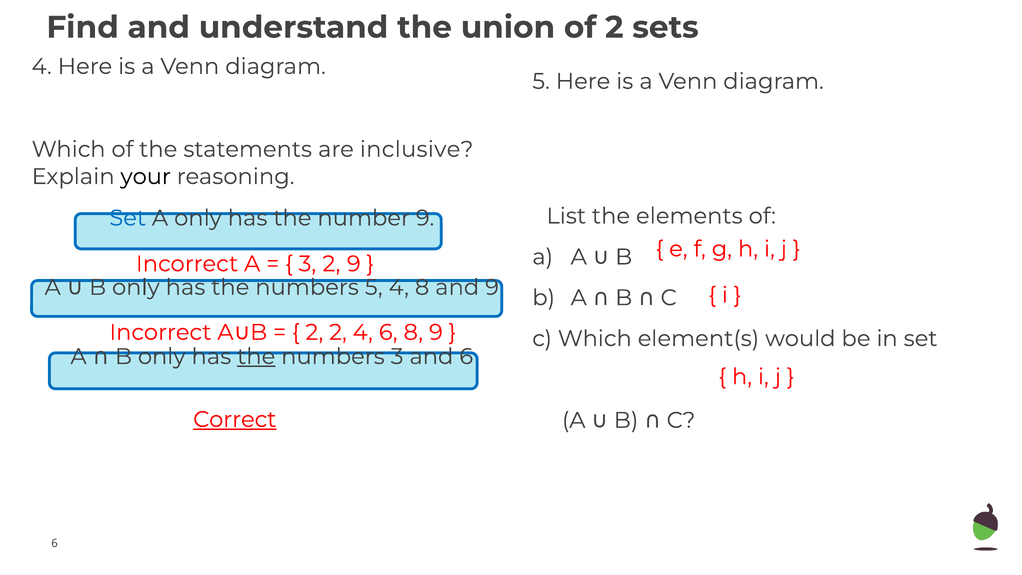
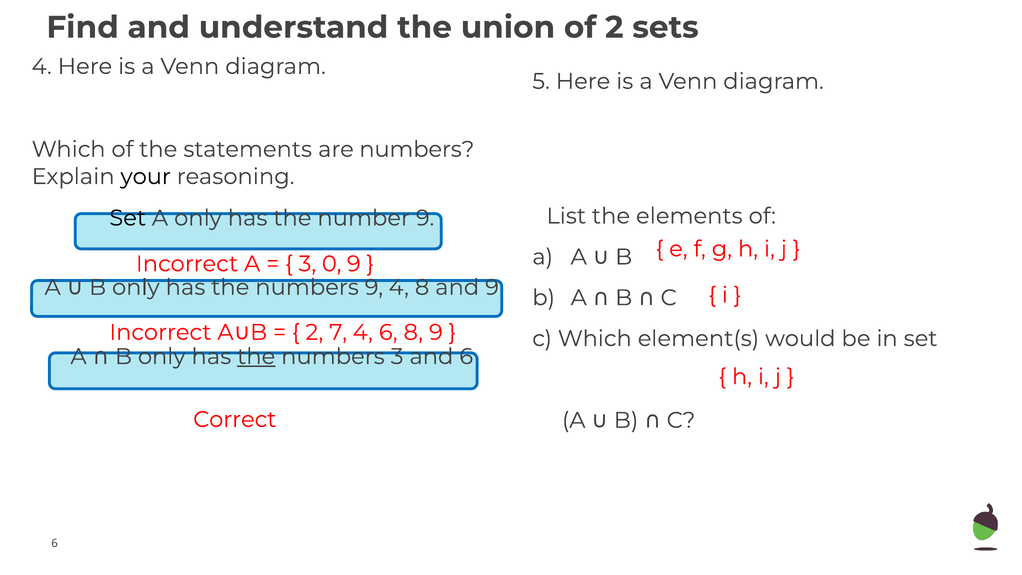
are inclusive: inclusive -> numbers
Set at (128, 218) colour: blue -> black
3 2: 2 -> 0
numbers 5: 5 -> 9
2 2: 2 -> 7
Correct underline: present -> none
